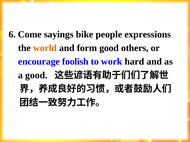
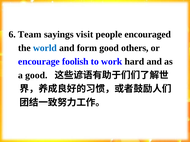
Come: Come -> Team
bike: bike -> visit
expressions: expressions -> encouraged
world colour: orange -> blue
